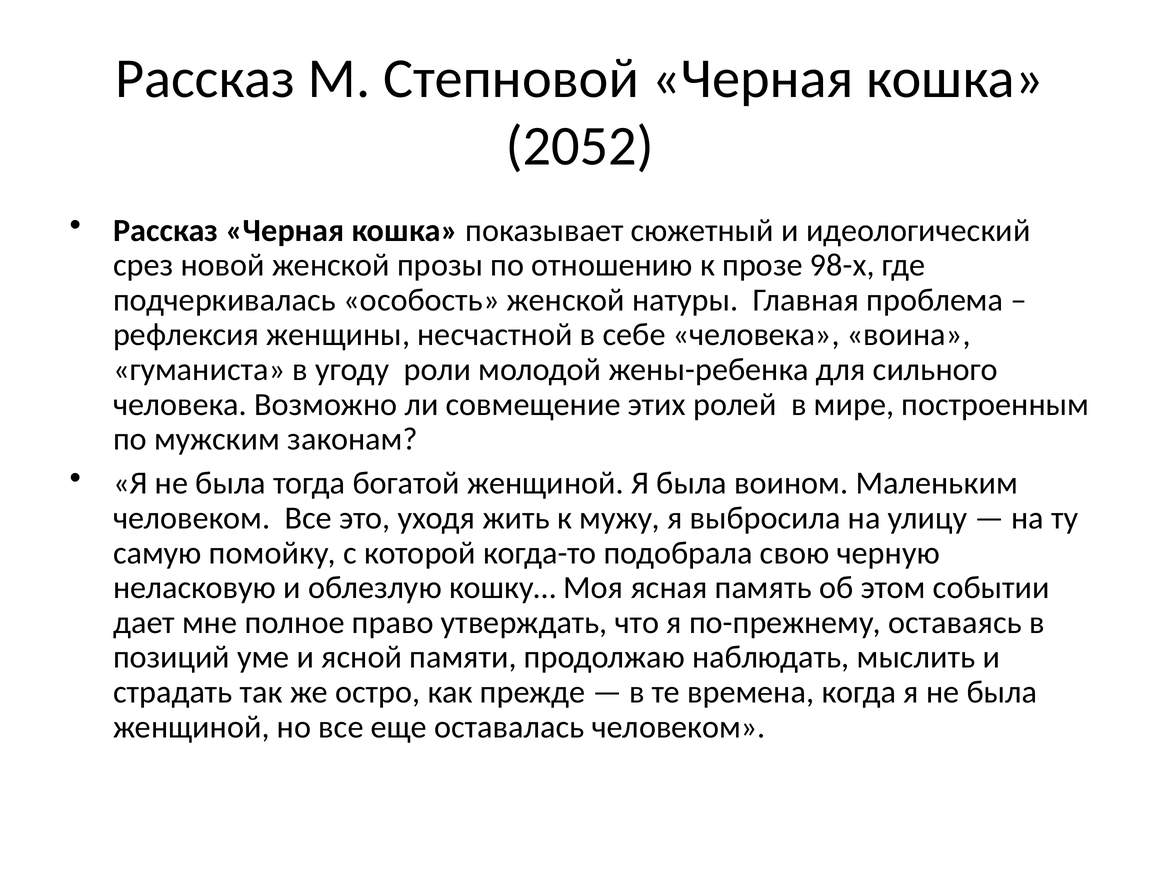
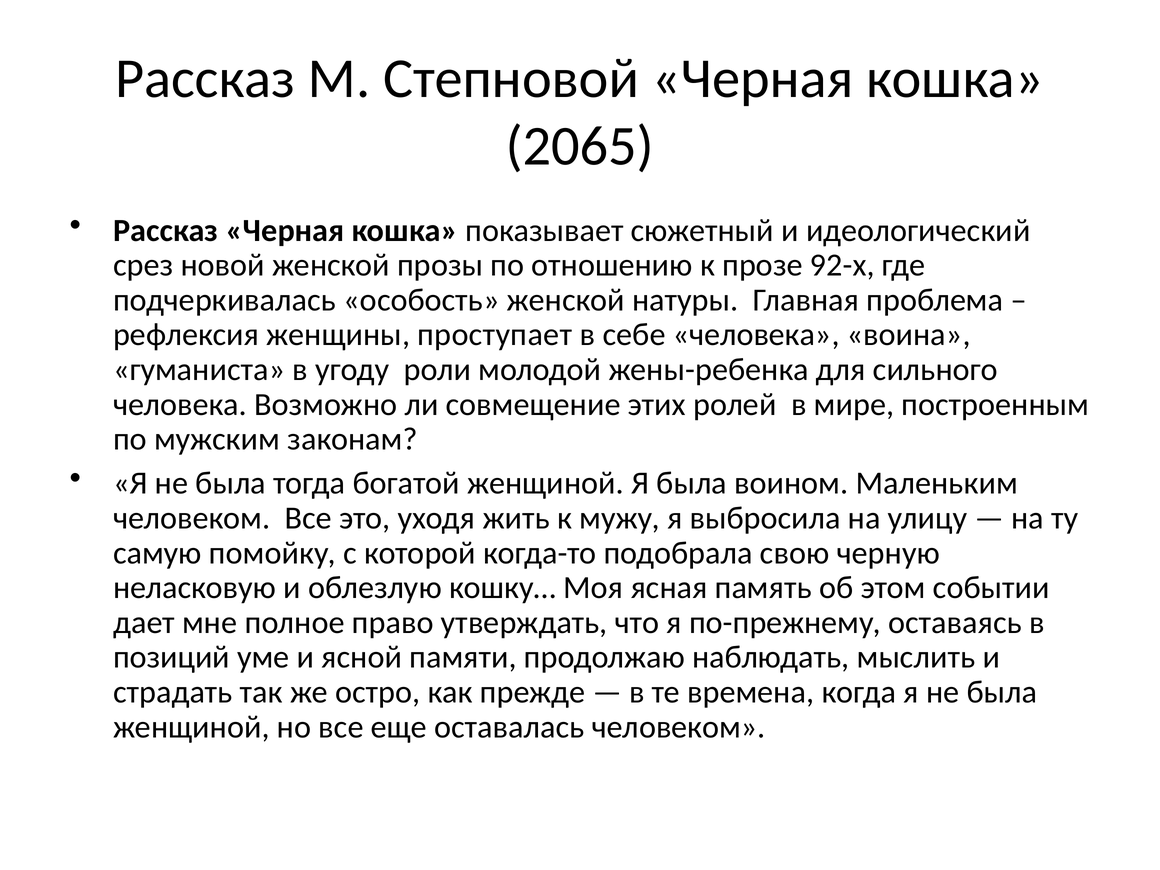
2052: 2052 -> 2065
98-х: 98-х -> 92-х
несчастной: несчастной -> проступает
